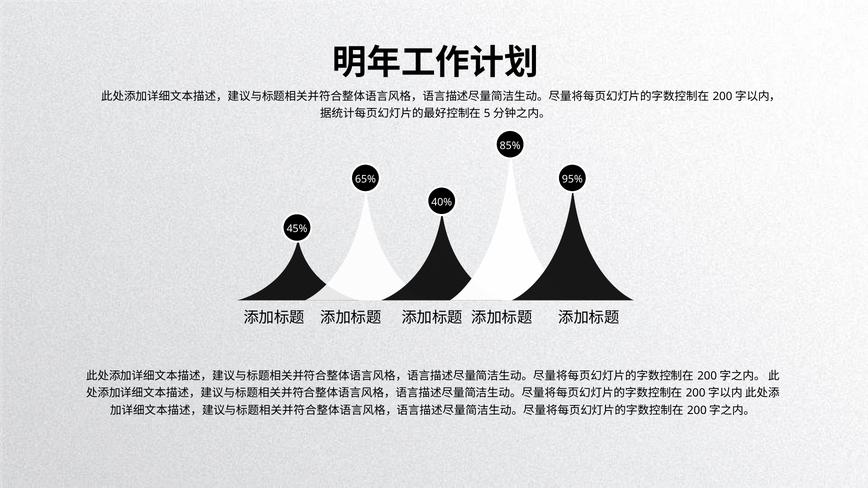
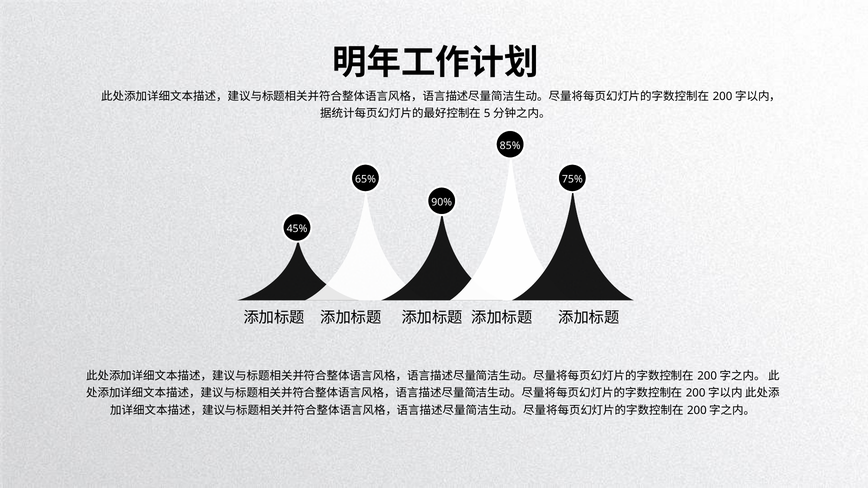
95%: 95% -> 75%
40%: 40% -> 90%
